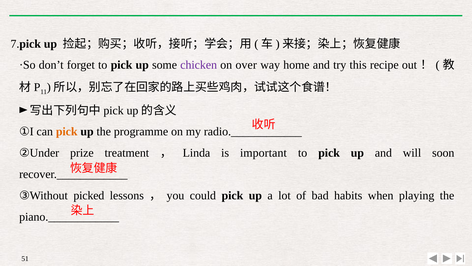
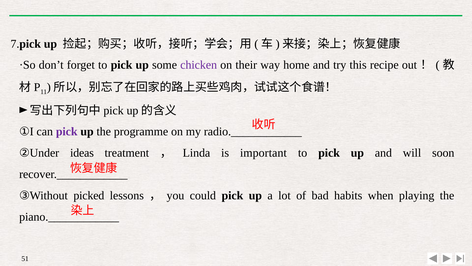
over: over -> their
pick at (67, 131) colour: orange -> purple
prize: prize -> ideas
